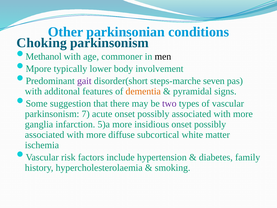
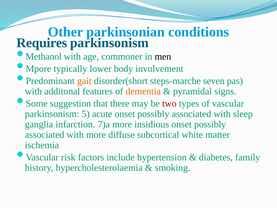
Choking: Choking -> Requires
gait colour: purple -> orange
two colour: purple -> red
7: 7 -> 5
more at (243, 114): more -> sleep
5)a: 5)a -> 7)a
